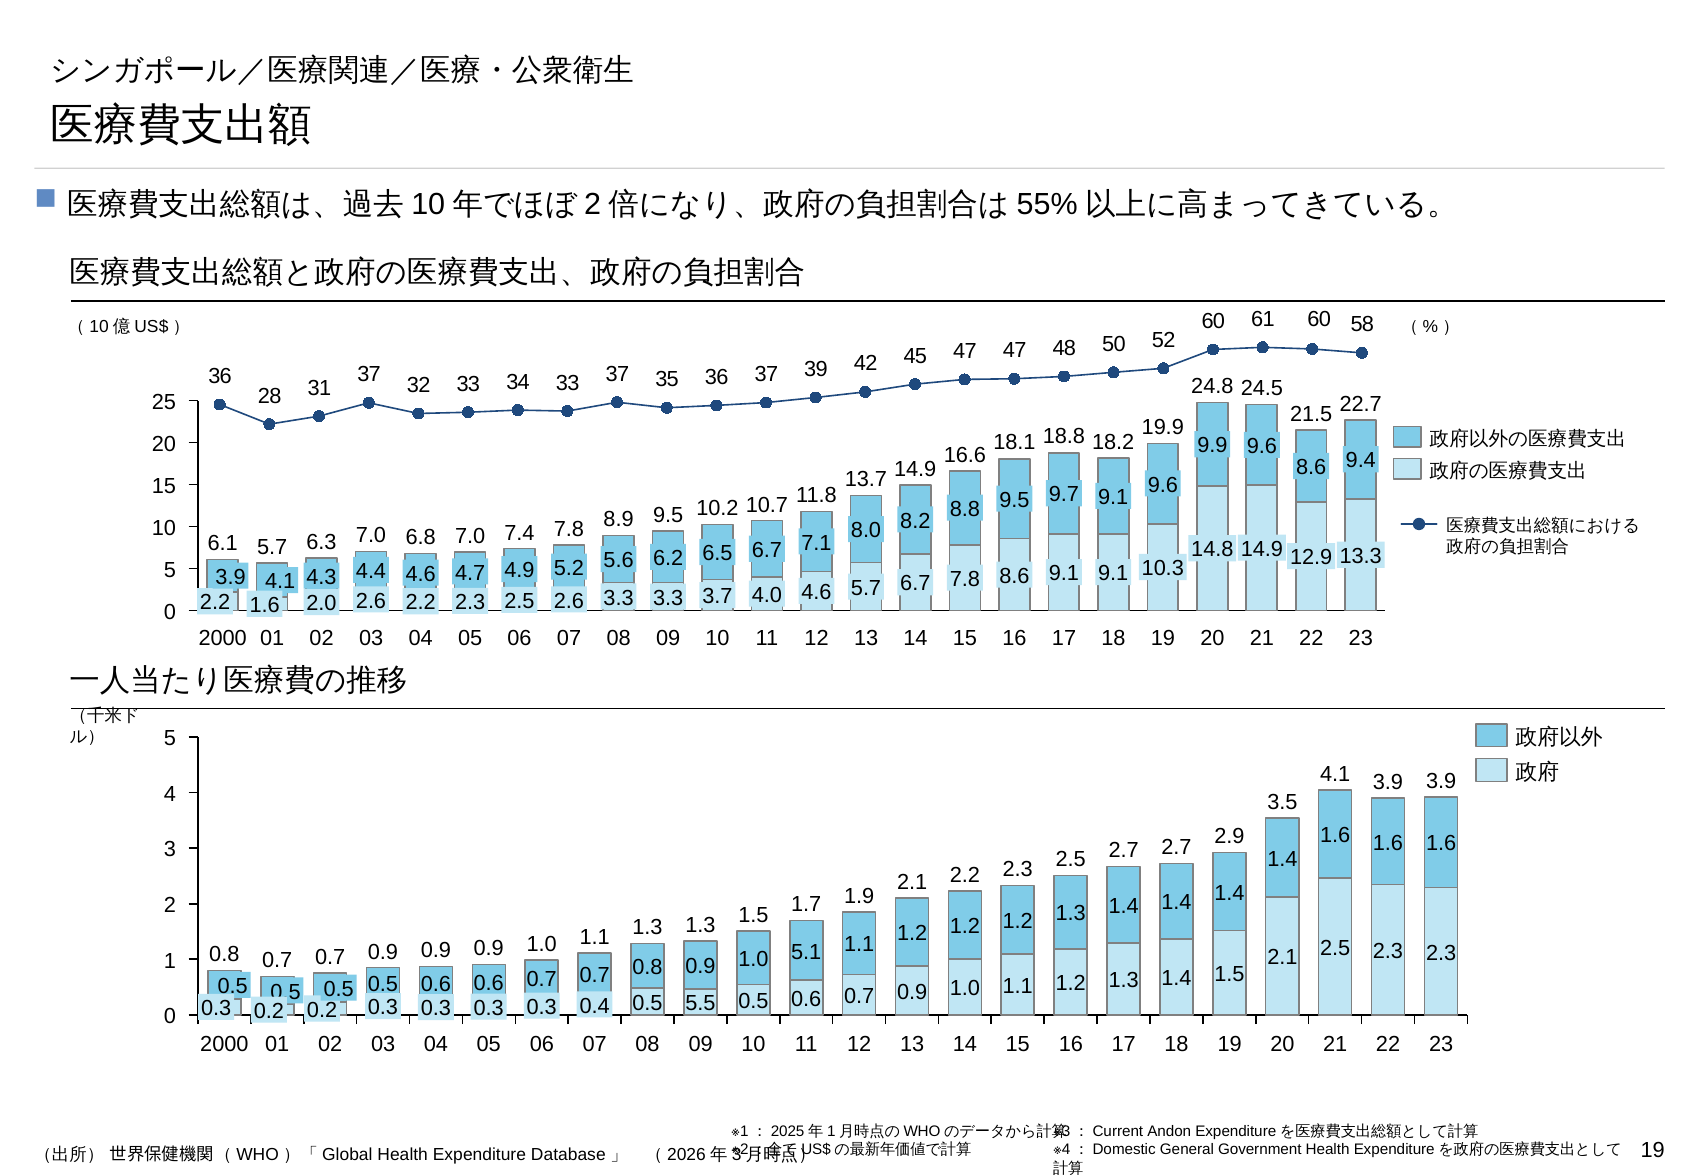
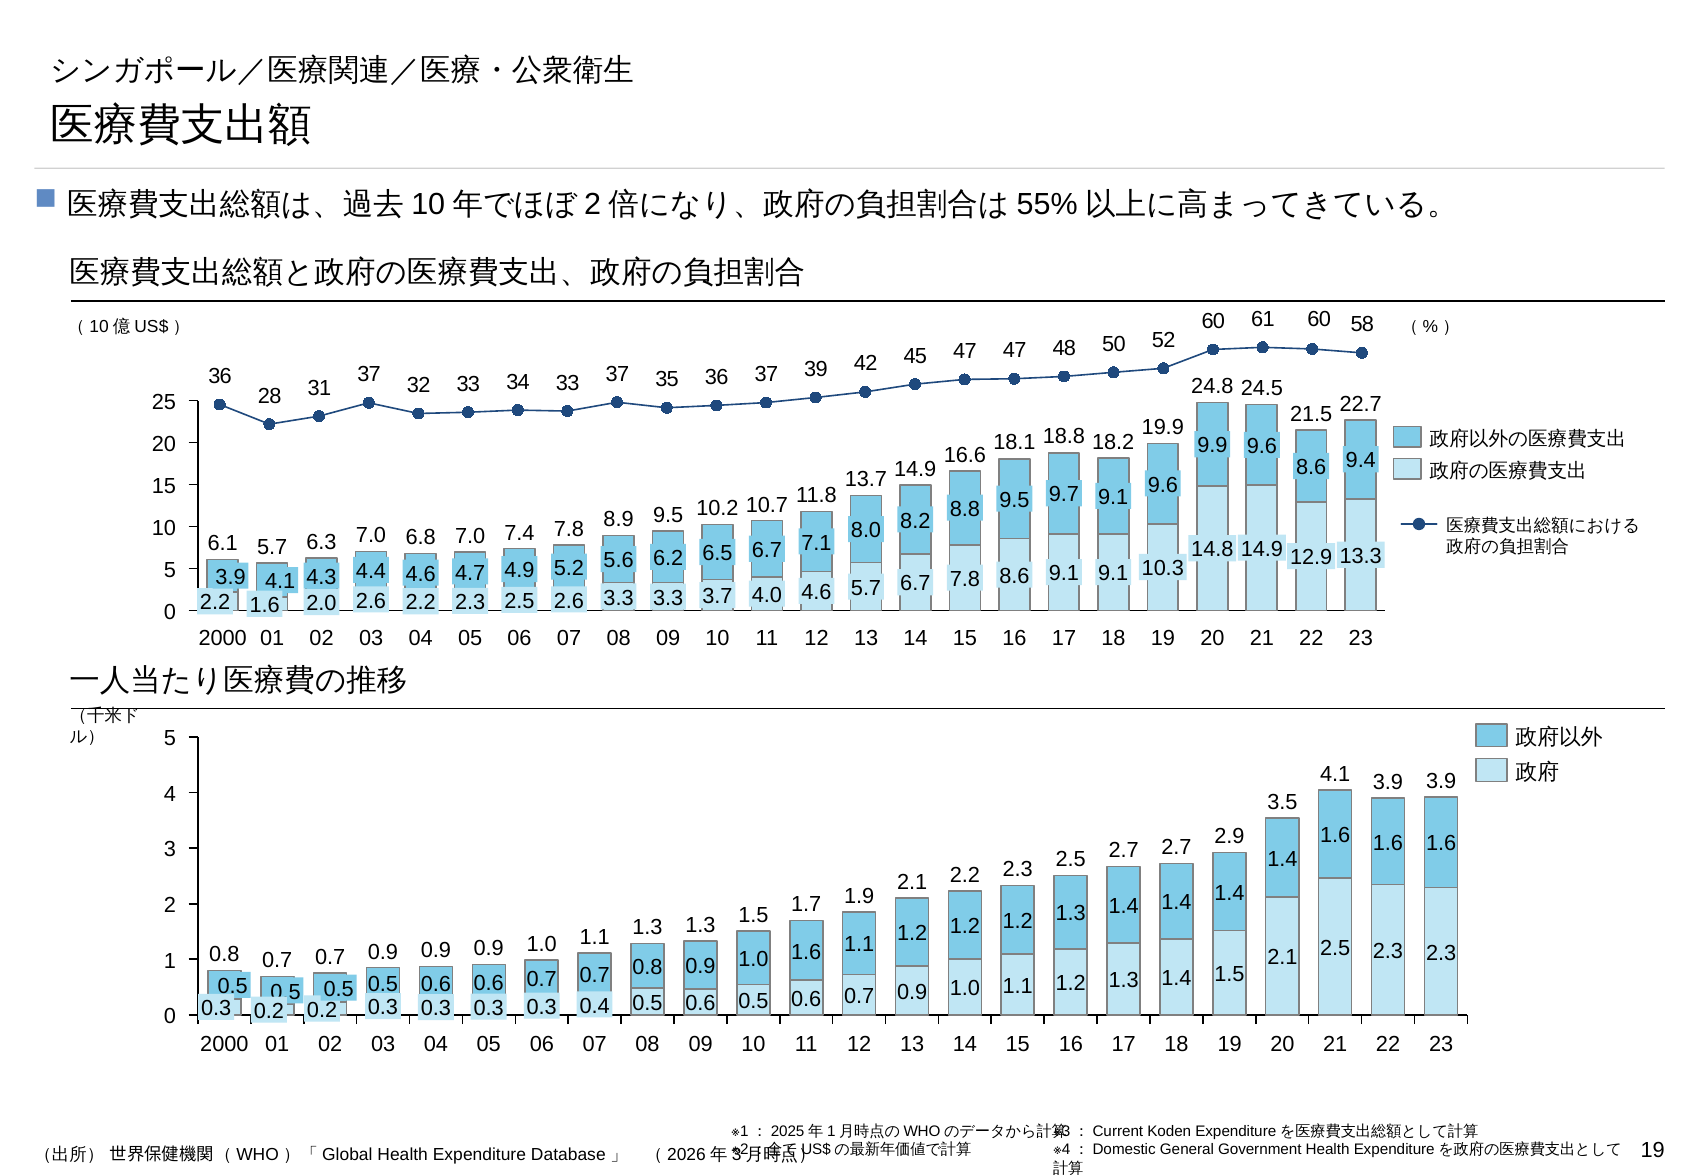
1.0 5.1: 5.1 -> 1.6
5.5 at (701, 1004): 5.5 -> 0.6
Andon: Andon -> Koden
